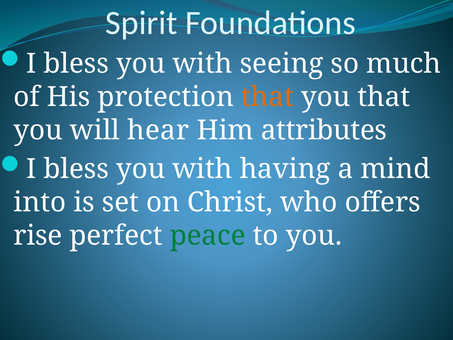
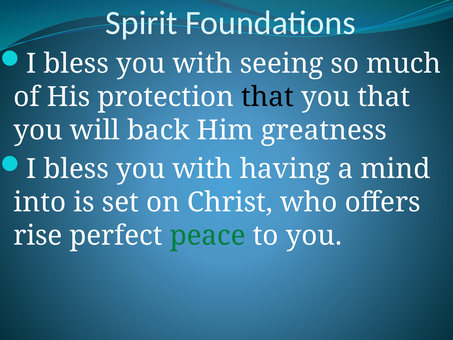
that at (268, 97) colour: orange -> black
hear: hear -> back
attributes: attributes -> greatness
